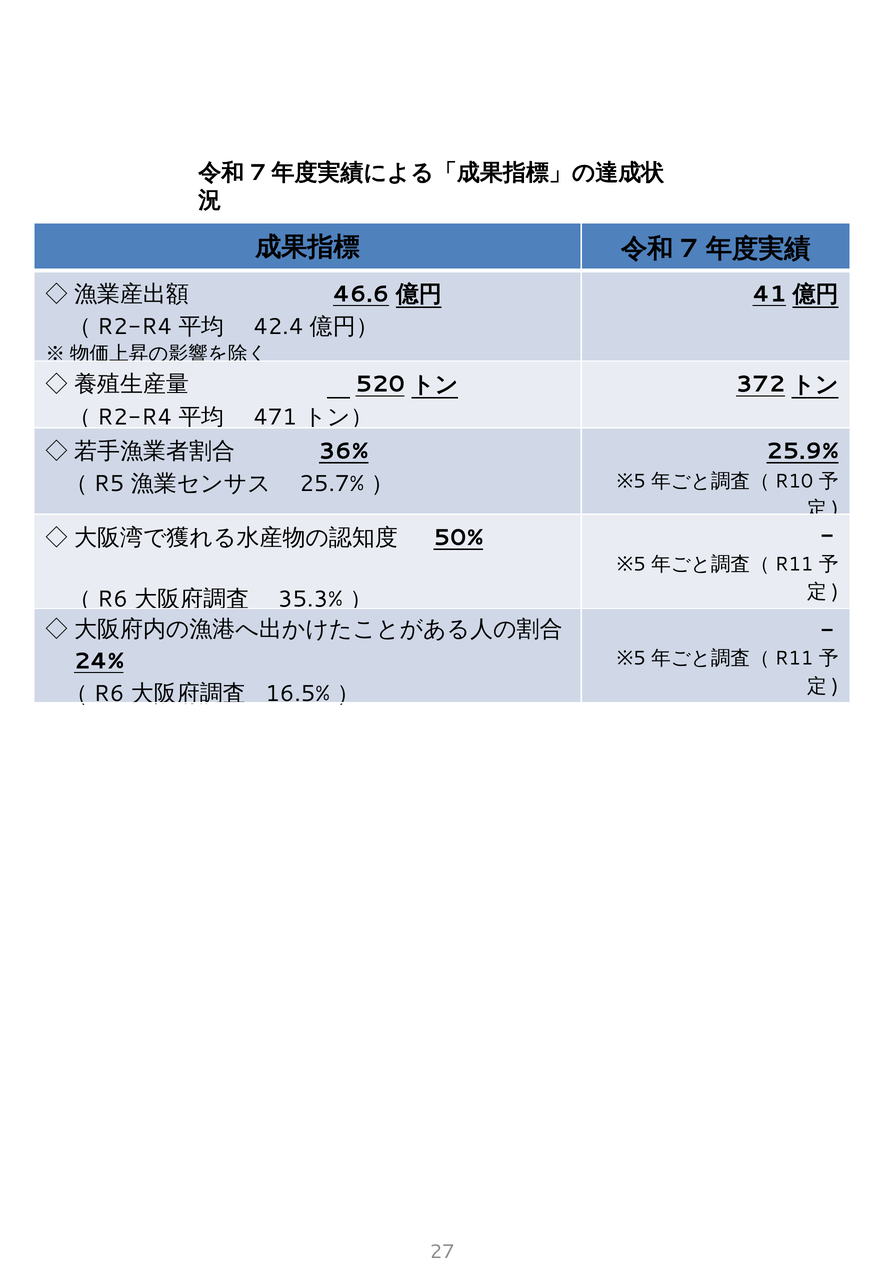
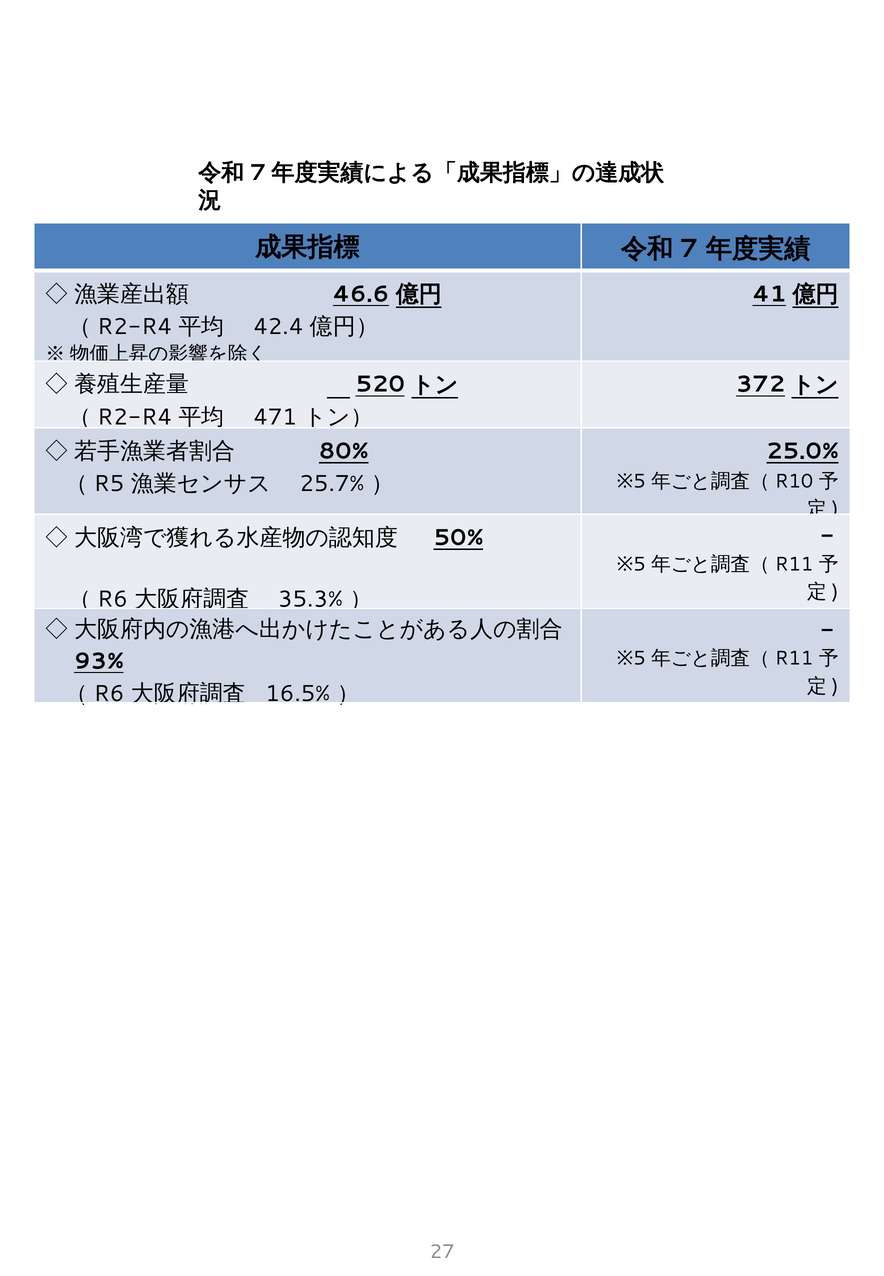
25.9%: 25.9% -> 25.0%
36%: 36% -> 80%
24%: 24% -> 93%
